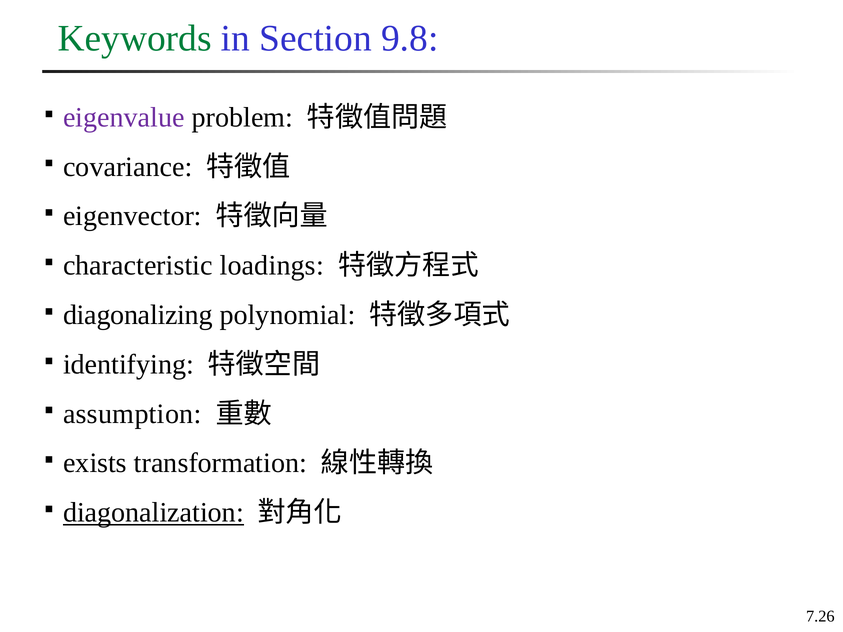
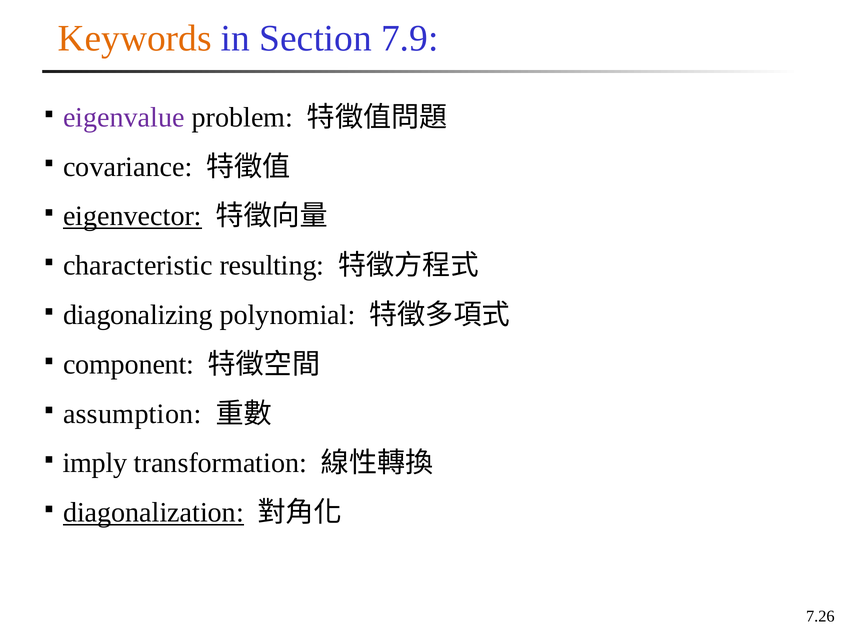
Keywords colour: green -> orange
9.8: 9.8 -> 7.9
eigenvector underline: none -> present
loadings: loadings -> resulting
identifying: identifying -> component
exists: exists -> imply
